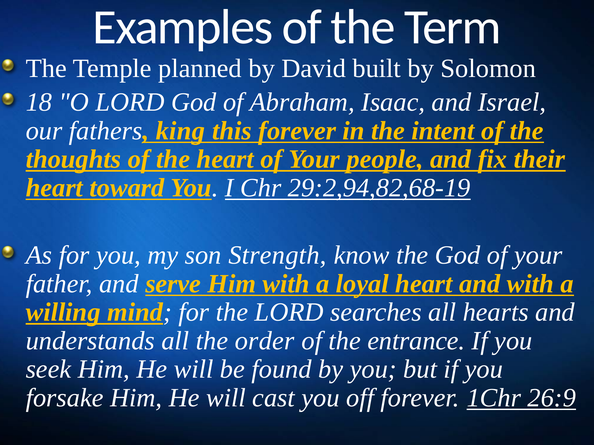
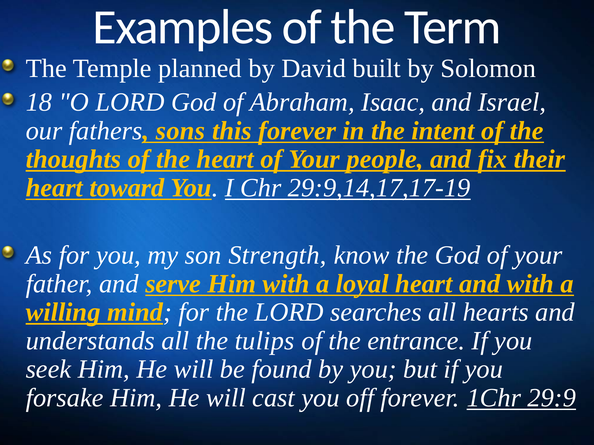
king: king -> sons
29:2,94,82,68-19: 29:2,94,82,68-19 -> 29:9,14,17,17-19
order: order -> tulips
26:9: 26:9 -> 29:9
